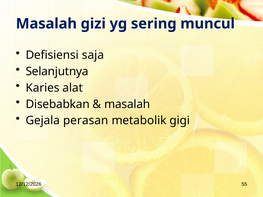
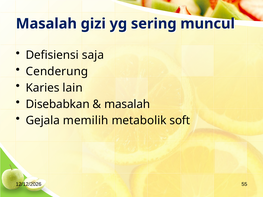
Selanjutnya: Selanjutnya -> Cenderung
alat: alat -> lain
perasan: perasan -> memilih
gigi: gigi -> soft
